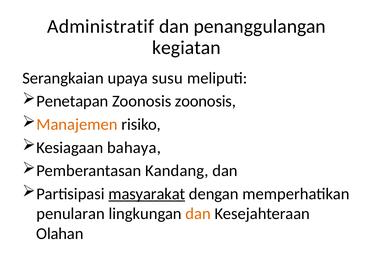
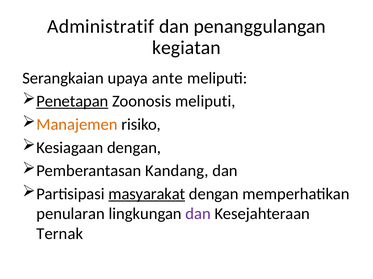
susu: susu -> ante
Penetapan underline: none -> present
Zoonosis zoonosis: zoonosis -> meliputi
Kesiagaan bahaya: bahaya -> dengan
dan at (198, 214) colour: orange -> purple
Olahan: Olahan -> Ternak
